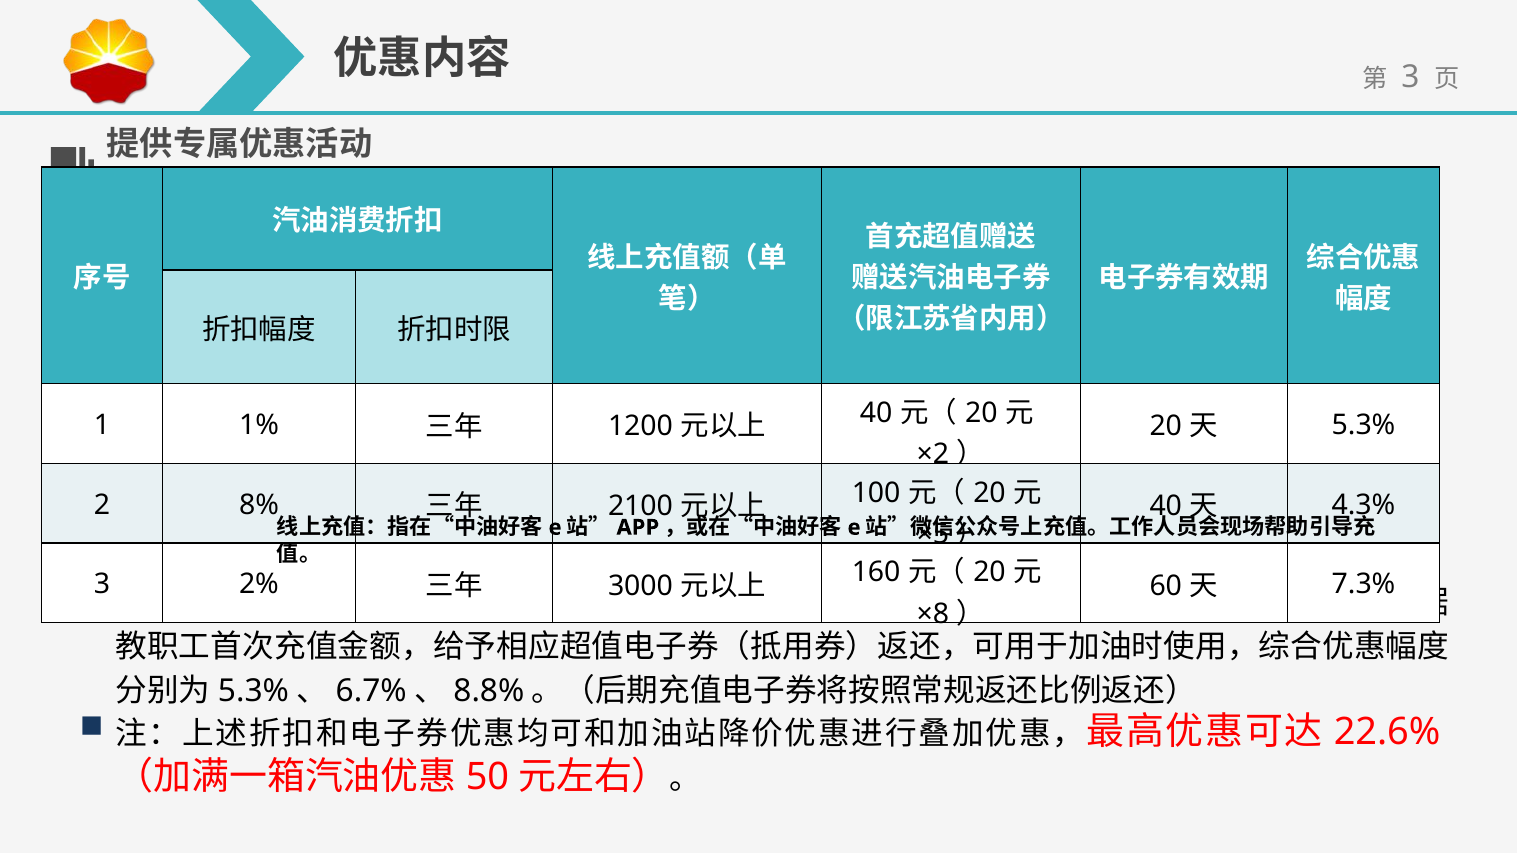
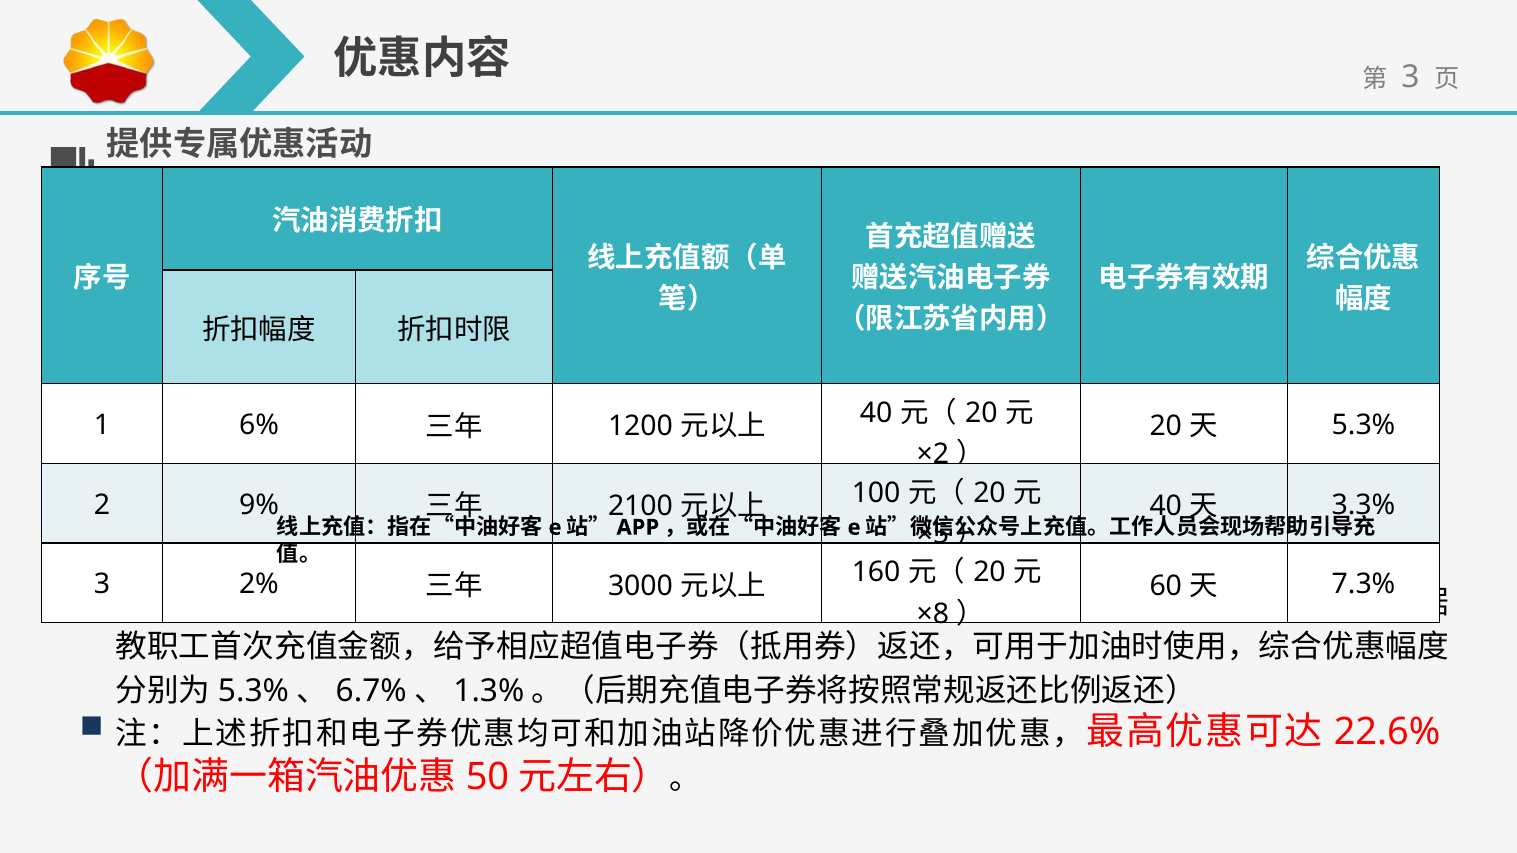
1%: 1% -> 6%
8%: 8% -> 9%
4.3%: 4.3% -> 3.3%
8.8%: 8.8% -> 1.3%
